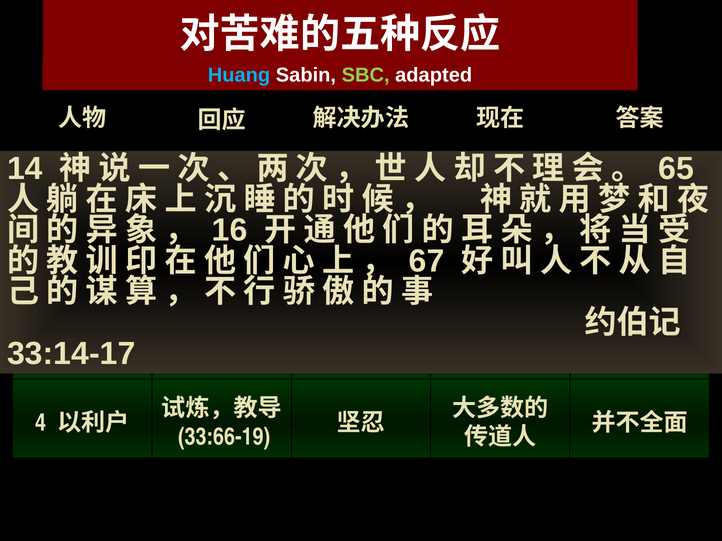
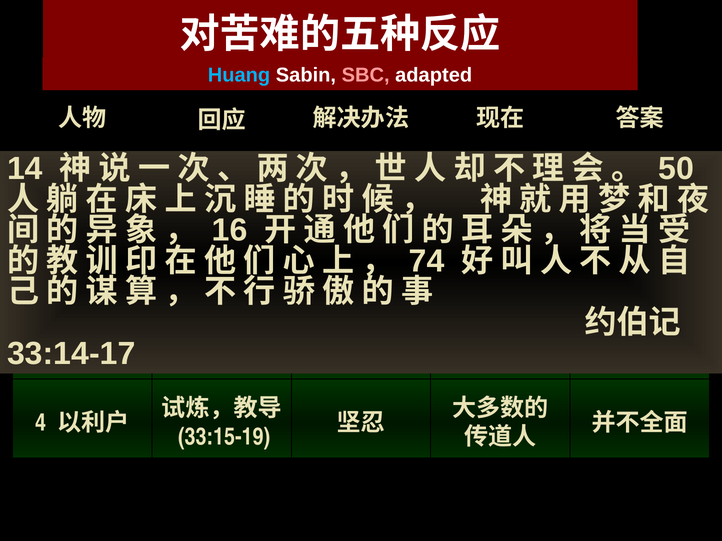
SBC colour: light green -> pink
65: 65 -> 50
67: 67 -> 74
33:66-19: 33:66-19 -> 33:15-19
